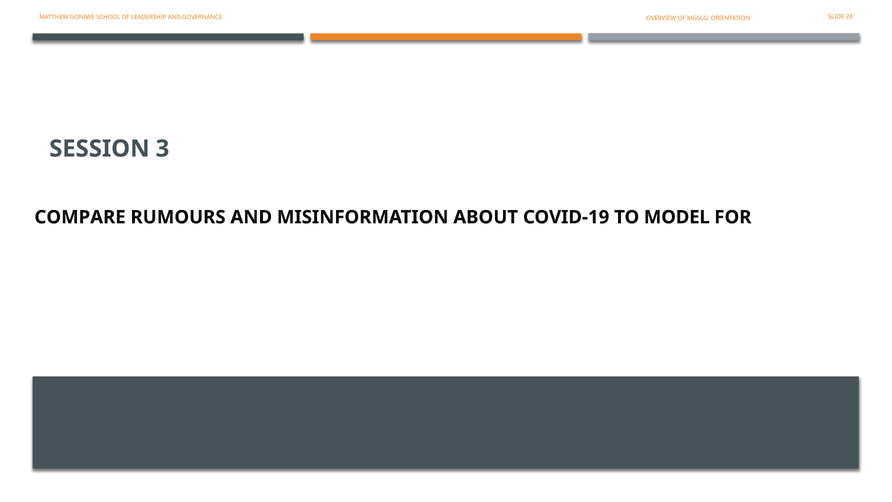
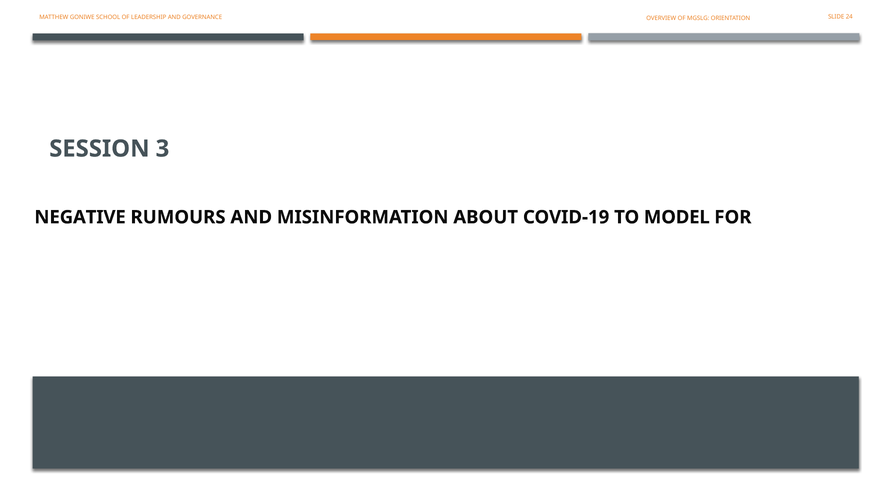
COMPARE: COMPARE -> NEGATIVE
